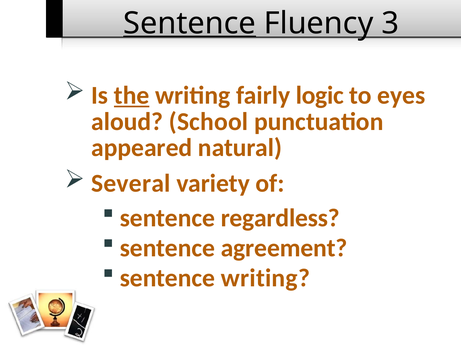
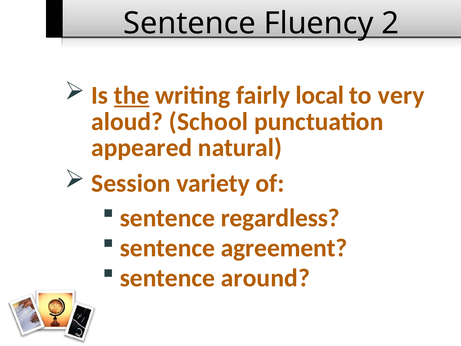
Sentence at (190, 23) underline: present -> none
3: 3 -> 2
logic: logic -> local
eyes: eyes -> very
Several: Several -> Session
sentence writing: writing -> around
